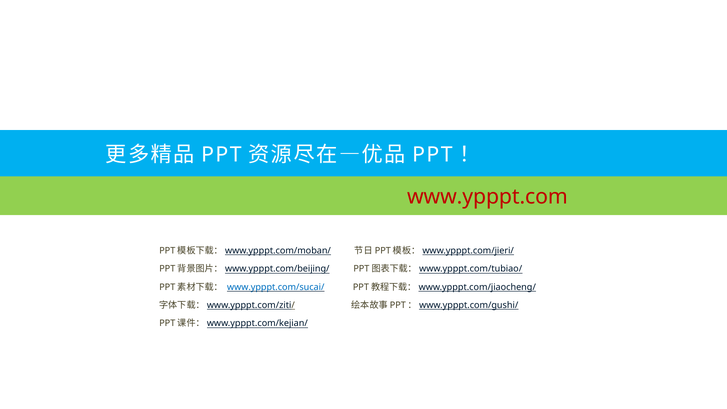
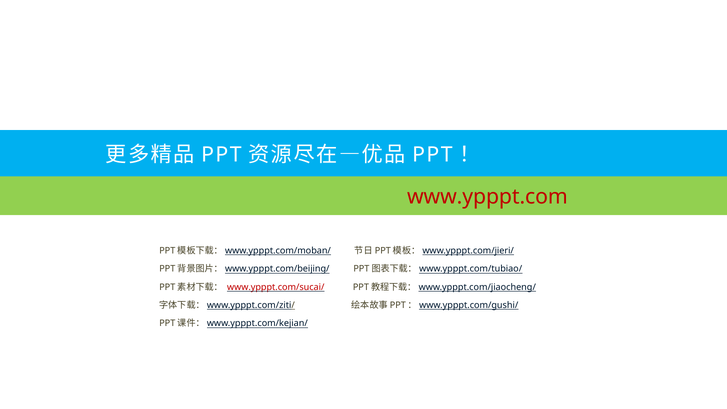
www.ypppt.com/sucai/ colour: blue -> red
